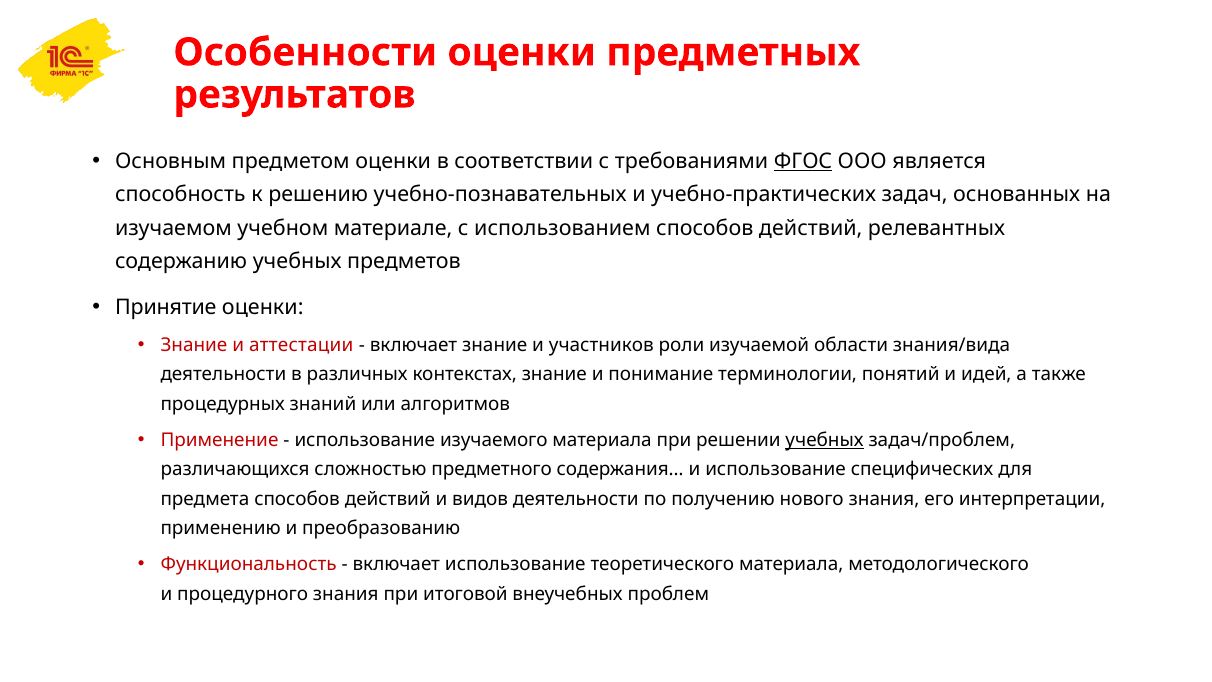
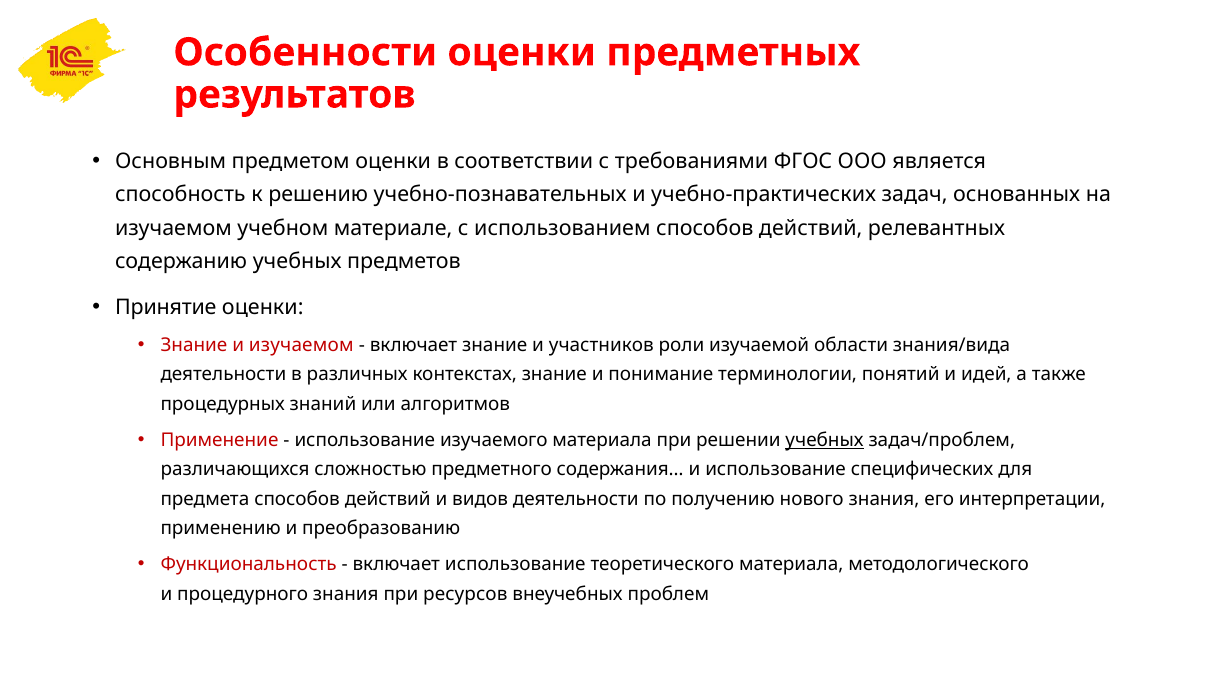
ФГОС underline: present -> none
и аттестации: аттестации -> изучаемом
итоговой: итоговой -> ресурсов
